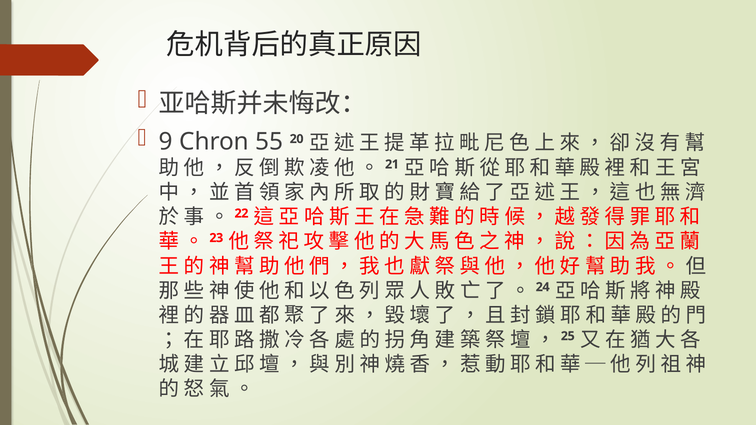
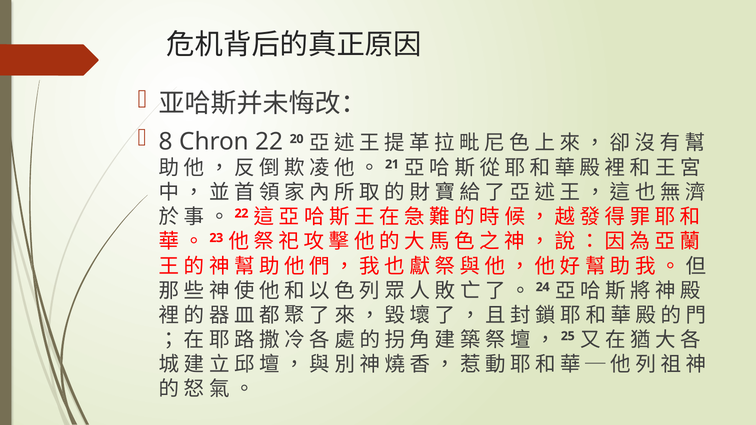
9: 9 -> 8
Chron 55: 55 -> 22
